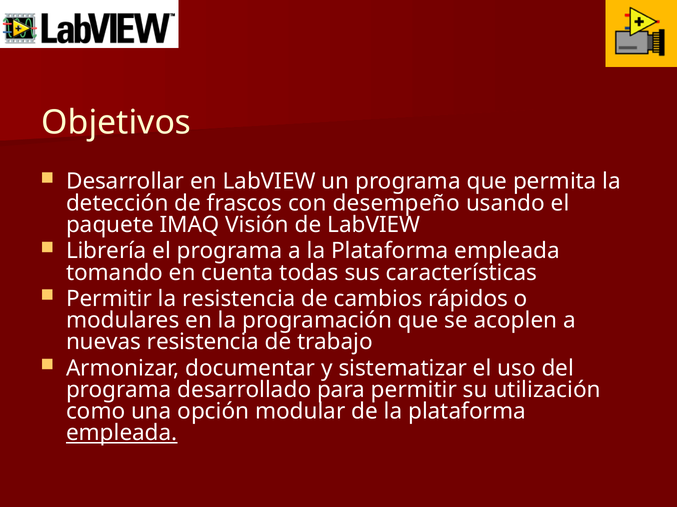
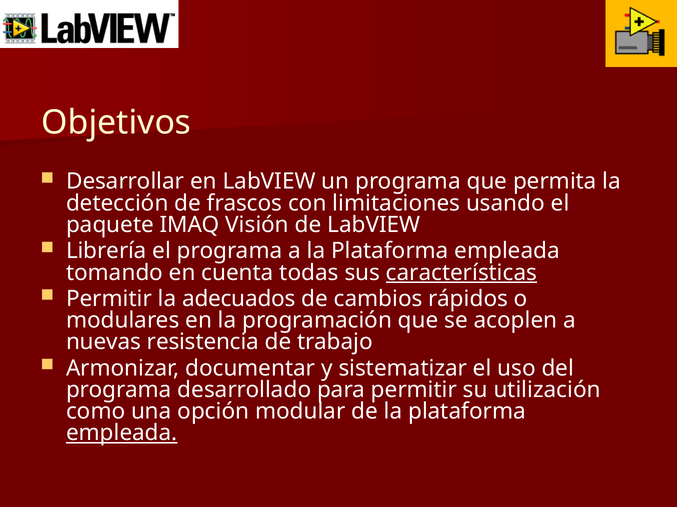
desempeño: desempeño -> limitaciones
características underline: none -> present
la resistencia: resistencia -> adecuados
